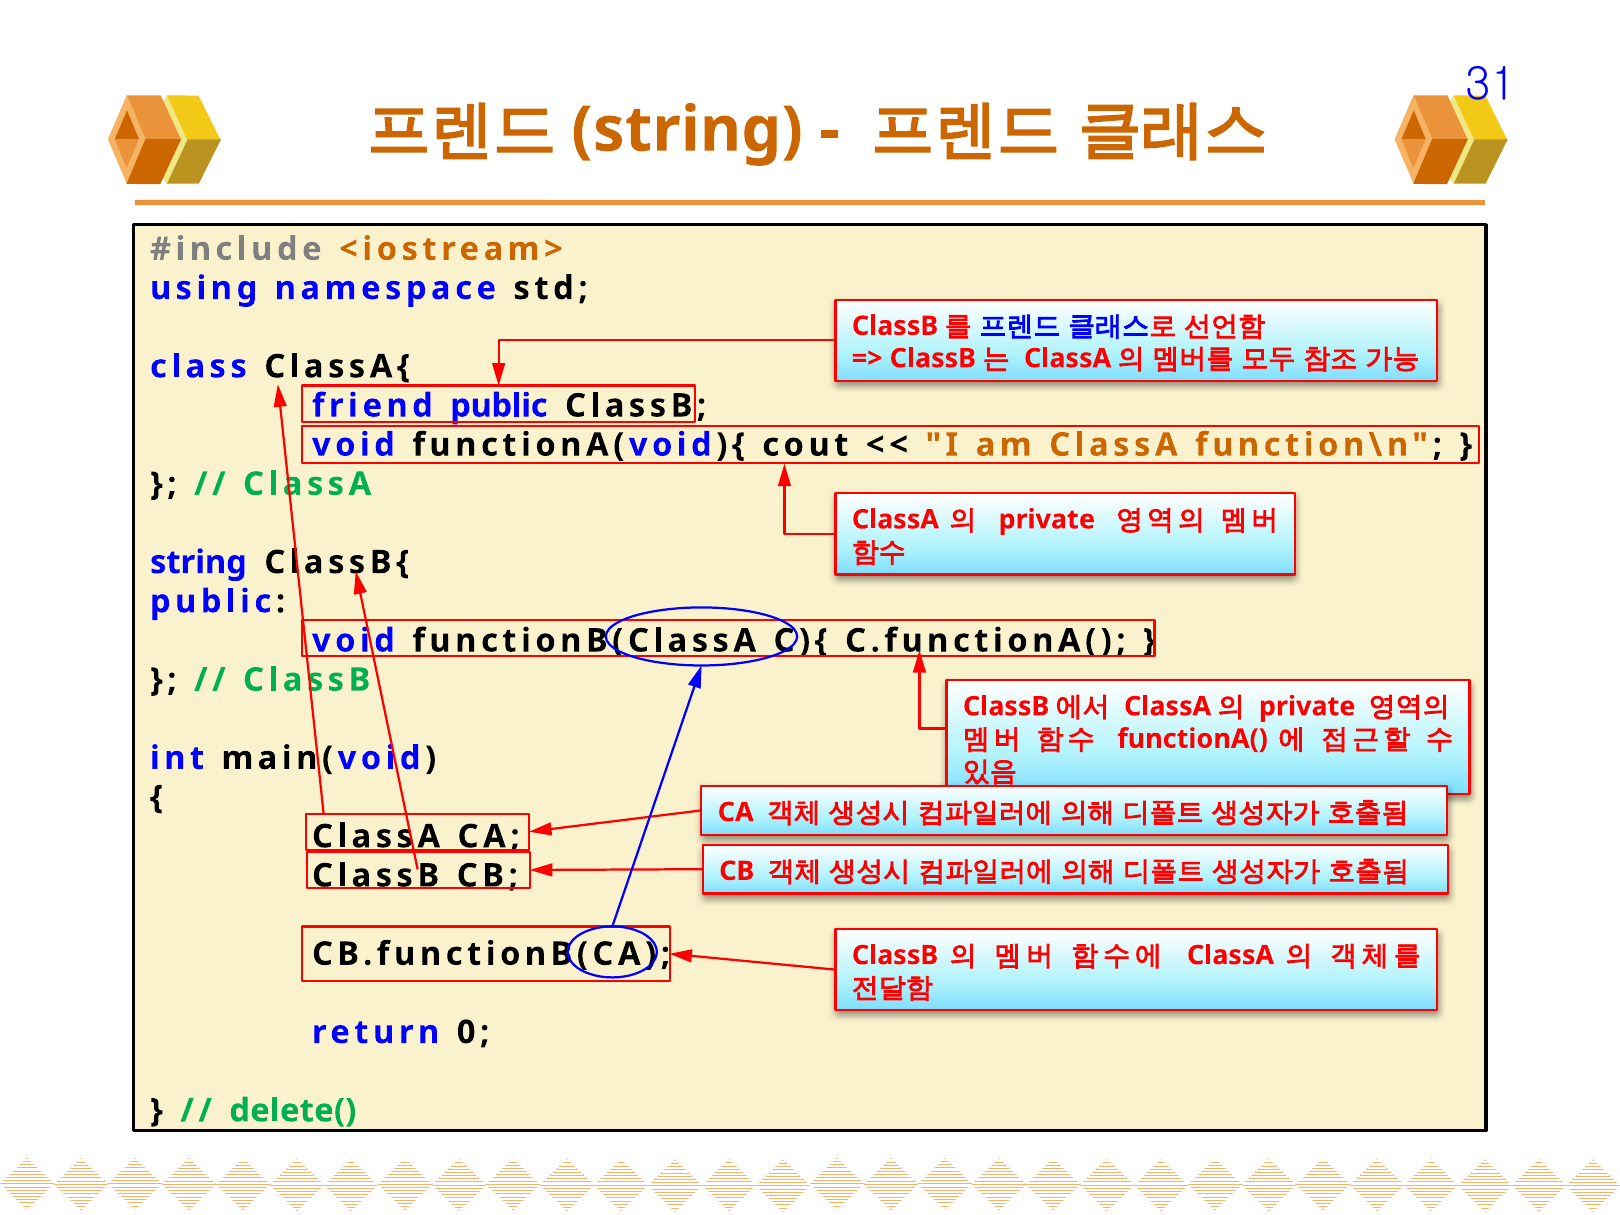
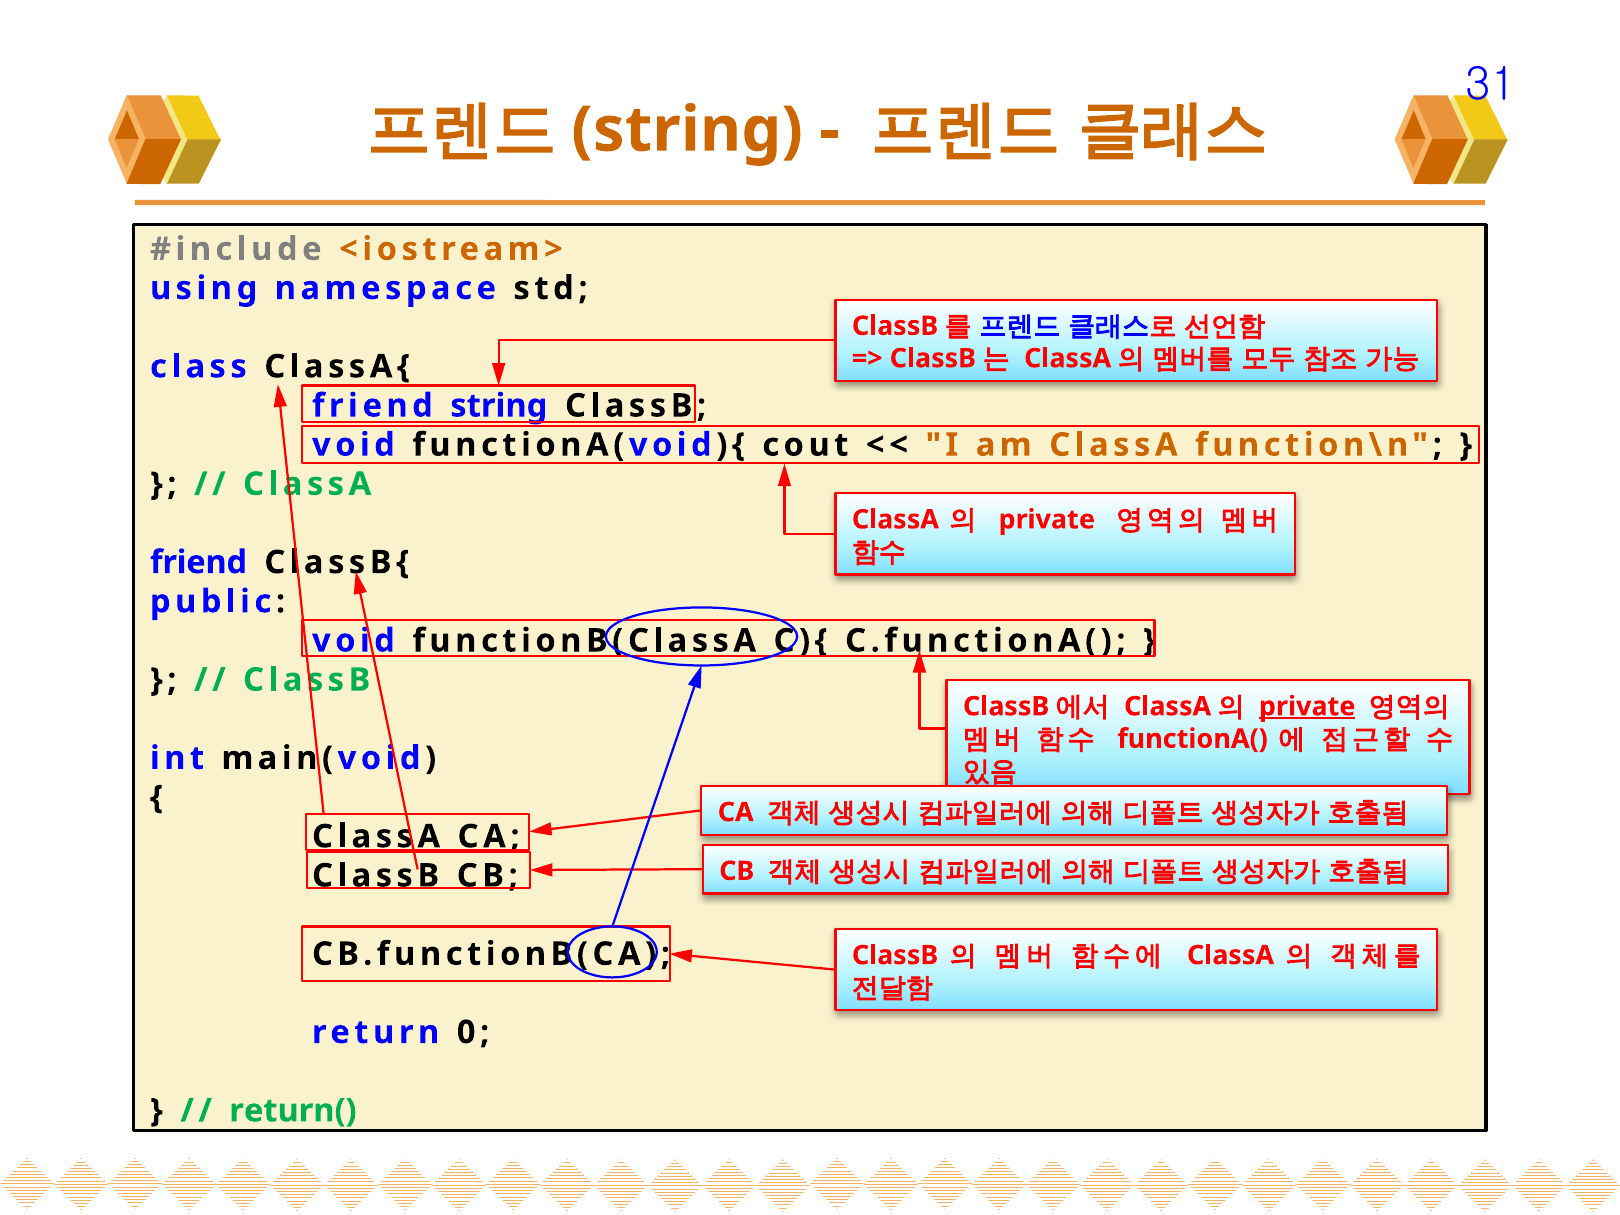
friend public: public -> string
string at (198, 562): string -> friend
private at (1307, 706) underline: none -> present
delete(: delete( -> return(
